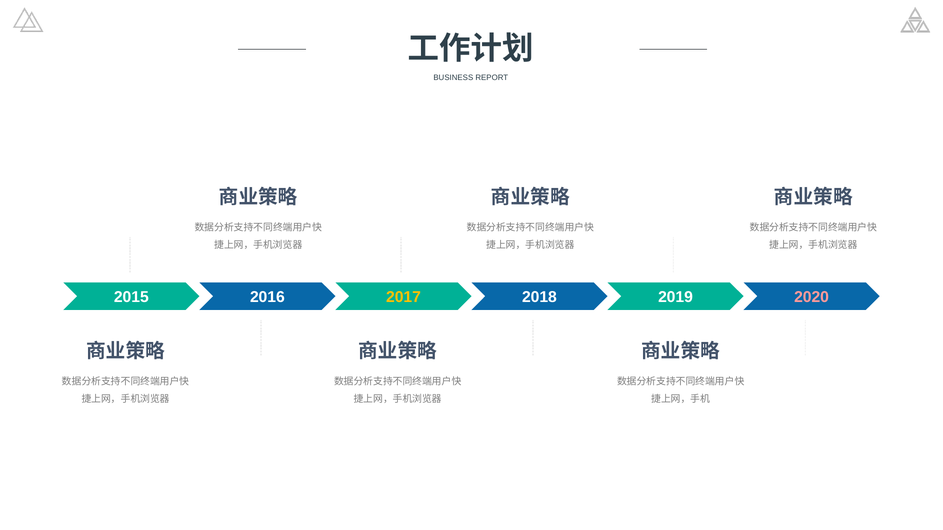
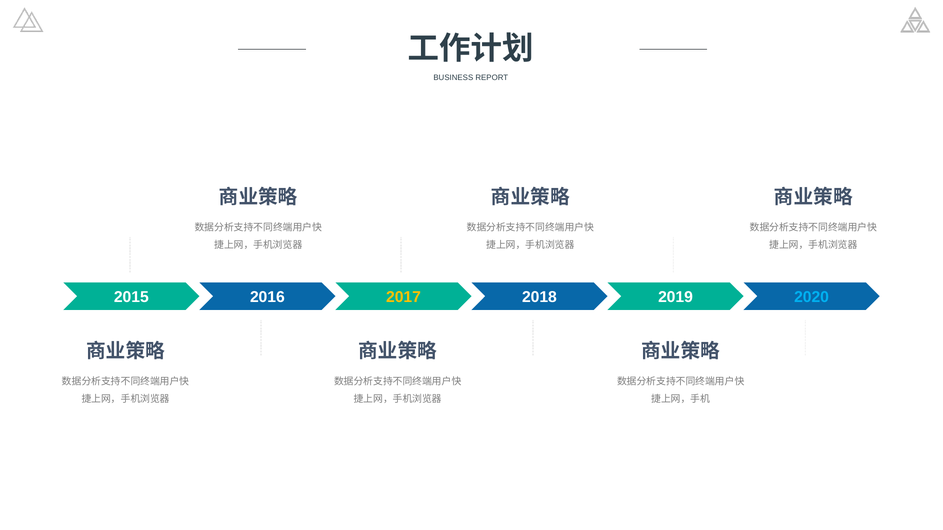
2020 colour: pink -> light blue
